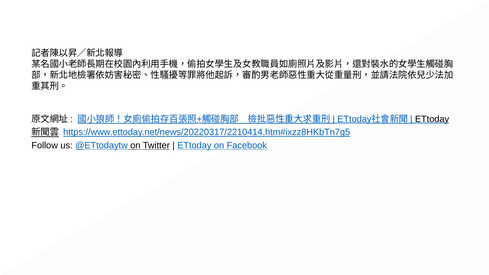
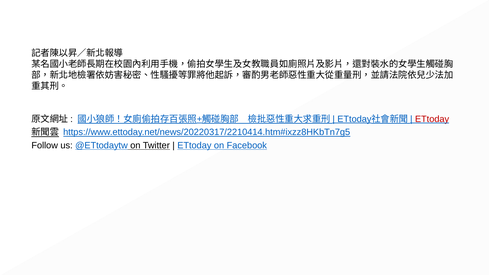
ETtoday at (432, 119) colour: black -> red
